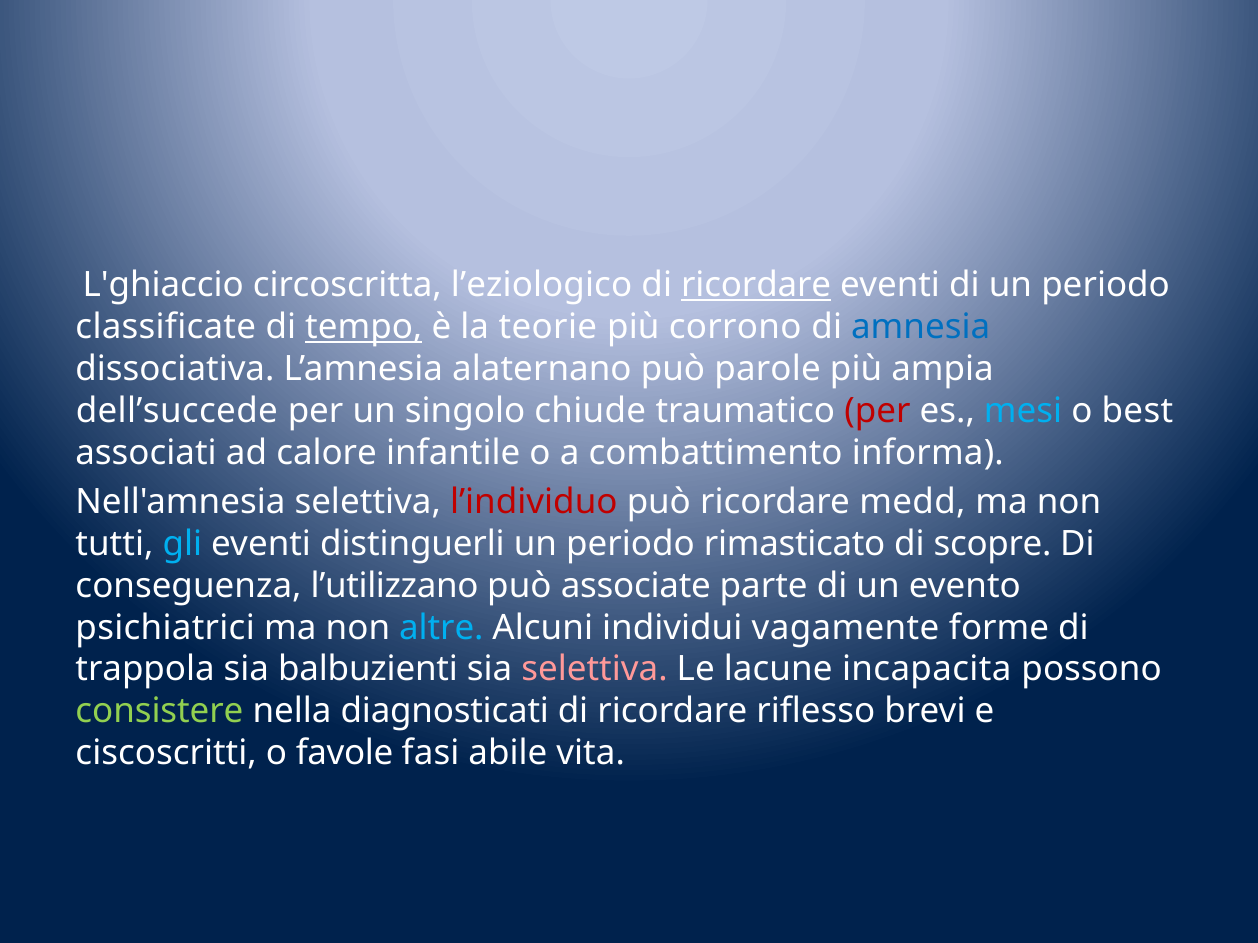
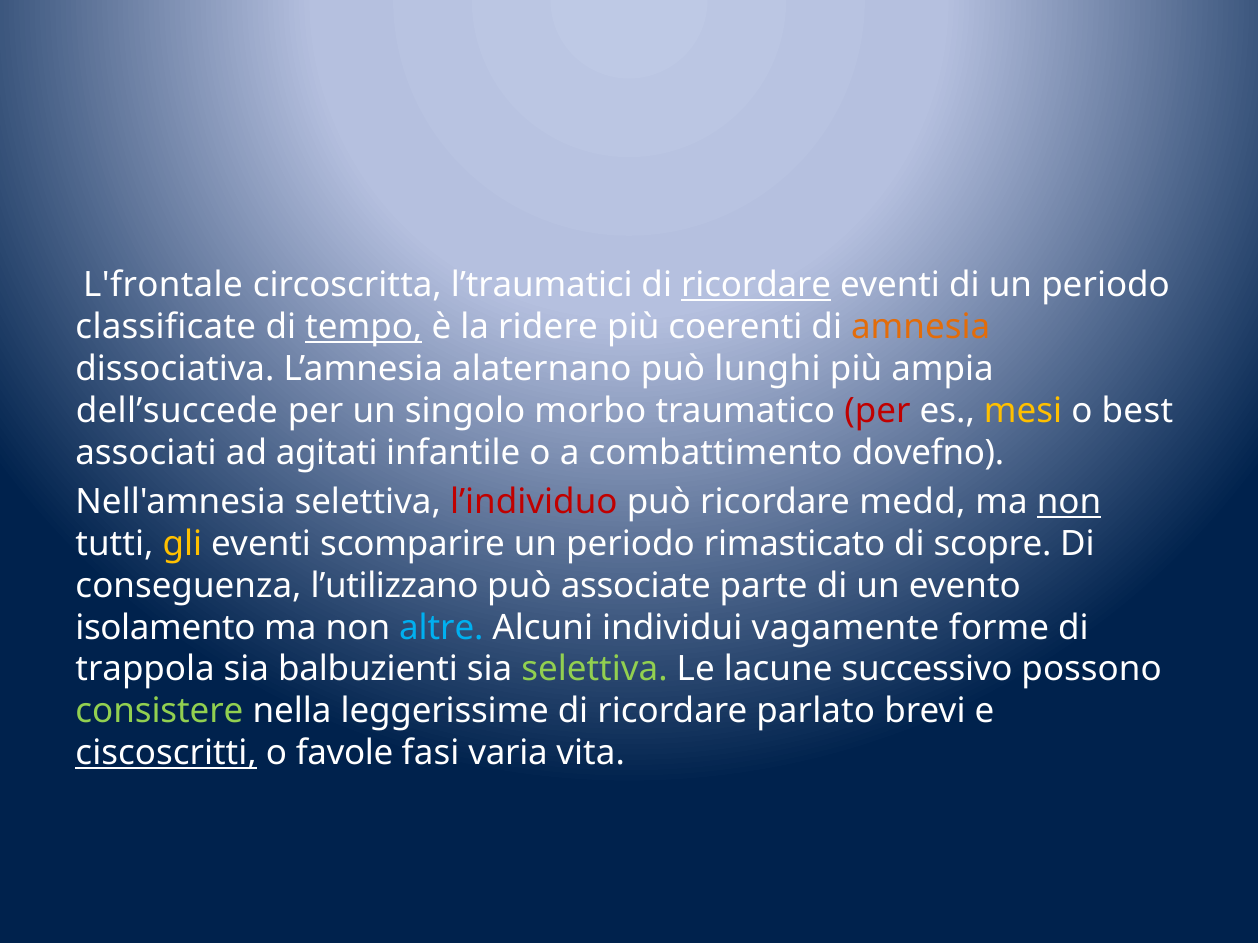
L'ghiaccio: L'ghiaccio -> L'frontale
l’eziologico: l’eziologico -> l’traumatici
teorie: teorie -> ridere
corrono: corrono -> coerenti
amnesia colour: blue -> orange
parole: parole -> lunghi
chiude: chiude -> morbo
mesi colour: light blue -> yellow
calore: calore -> agitati
informa: informa -> dovefno
non at (1069, 502) underline: none -> present
gli colour: light blue -> yellow
distinguerli: distinguerli -> scomparire
psichiatrici: psichiatrici -> isolamento
selettiva at (594, 670) colour: pink -> light green
incapacita: incapacita -> successivo
diagnosticati: diagnosticati -> leggerissime
riflesso: riflesso -> parlato
ciscoscritti underline: none -> present
abile: abile -> varia
